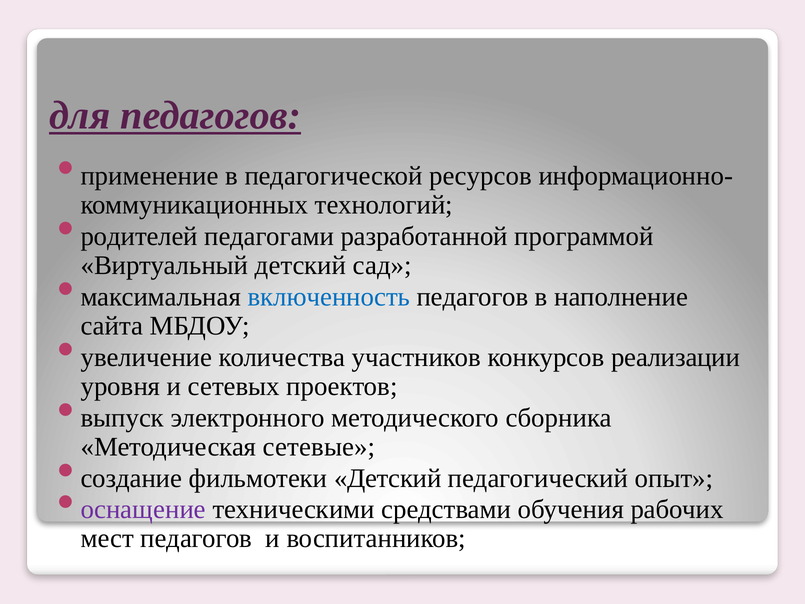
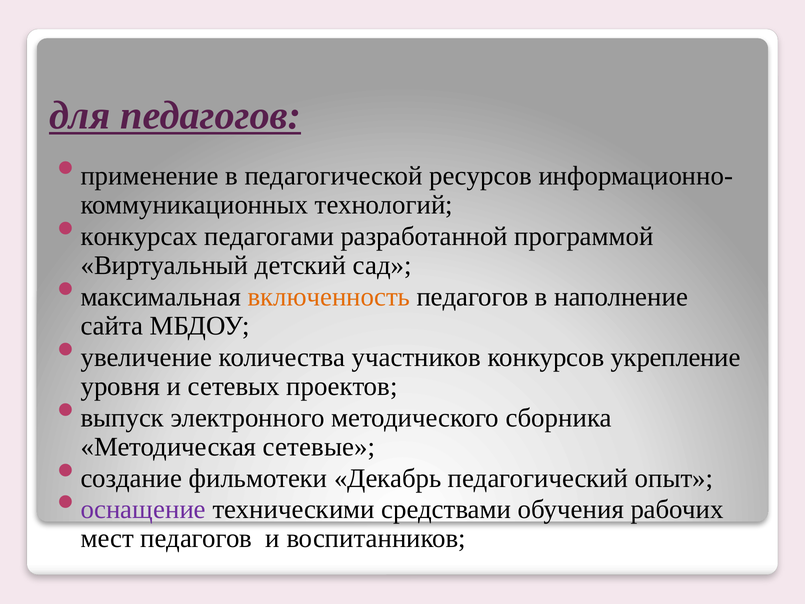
родителей: родителей -> конкурсах
включенность colour: blue -> orange
реализации: реализации -> укрепление
фильмотеки Детский: Детский -> Декабрь
